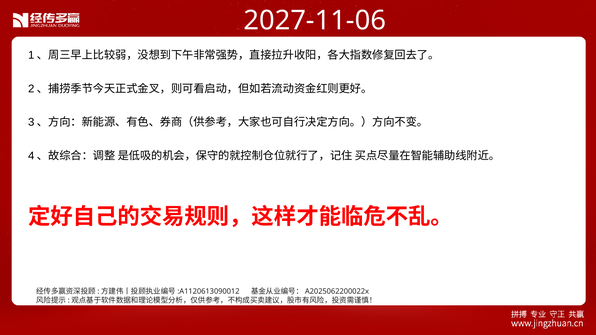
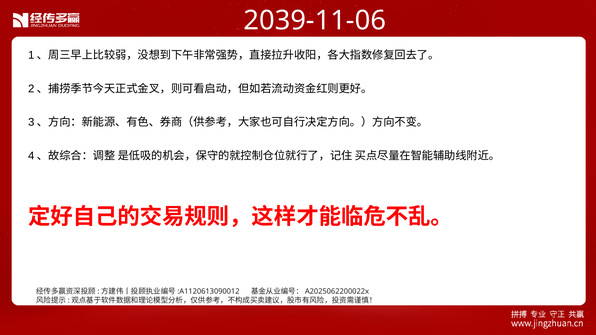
2027-11-06: 2027-11-06 -> 2039-11-06
